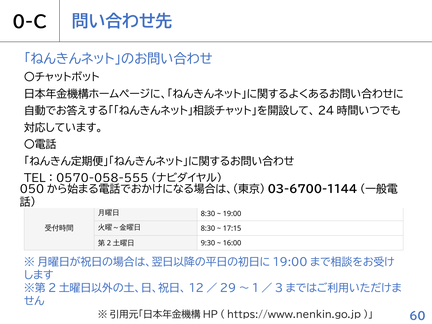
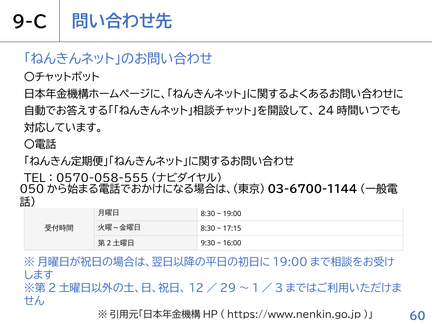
0-C: 0-C -> 9-C
